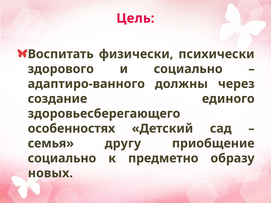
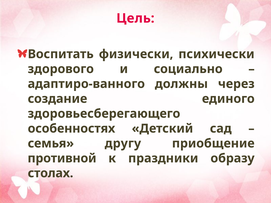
социально at (62, 158): социально -> противной
предметно: предметно -> праздники
новых: новых -> столах
